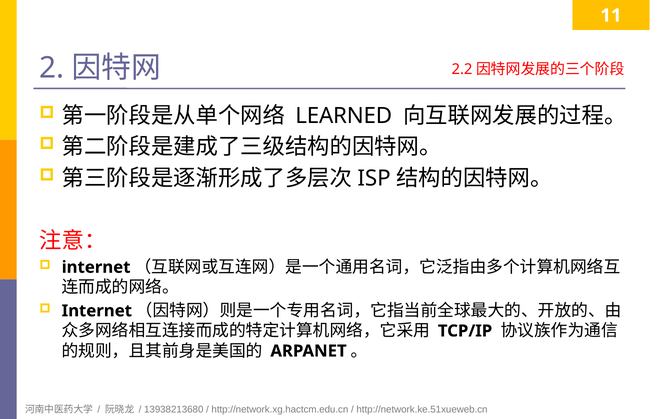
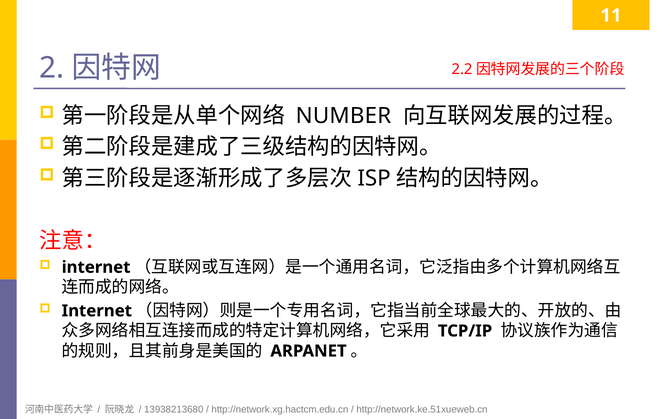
LEARNED: LEARNED -> NUMBER
